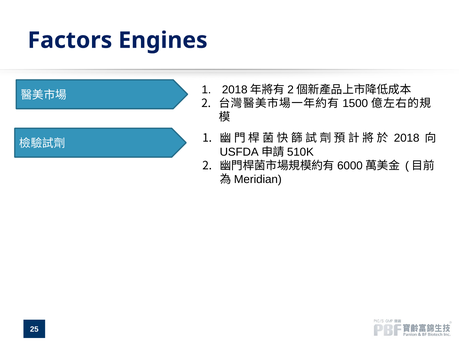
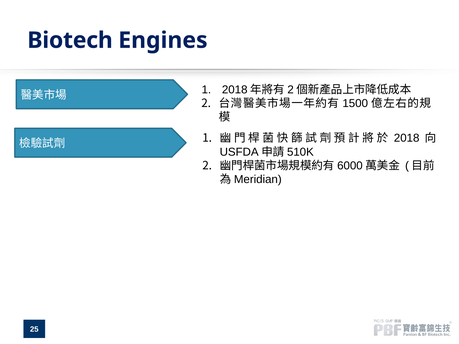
Factors: Factors -> Biotech
